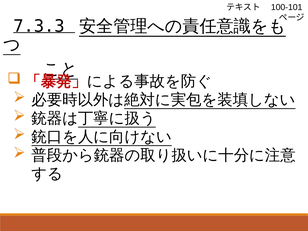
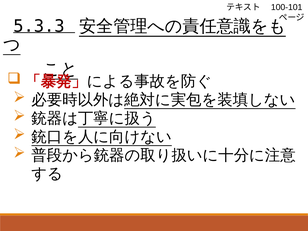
7.3.3: 7.3.3 -> 5.3.3
